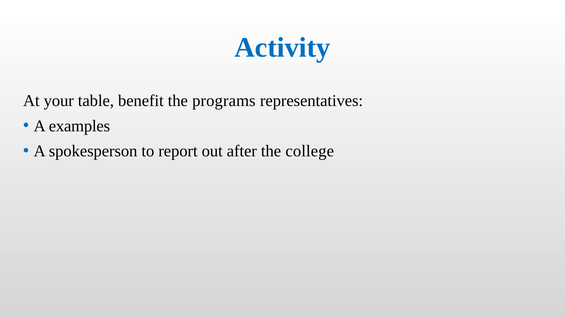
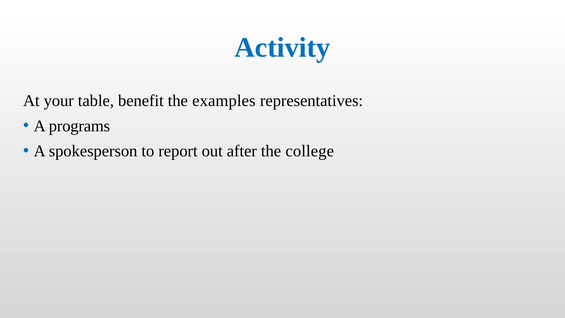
programs: programs -> examples
examples: examples -> programs
